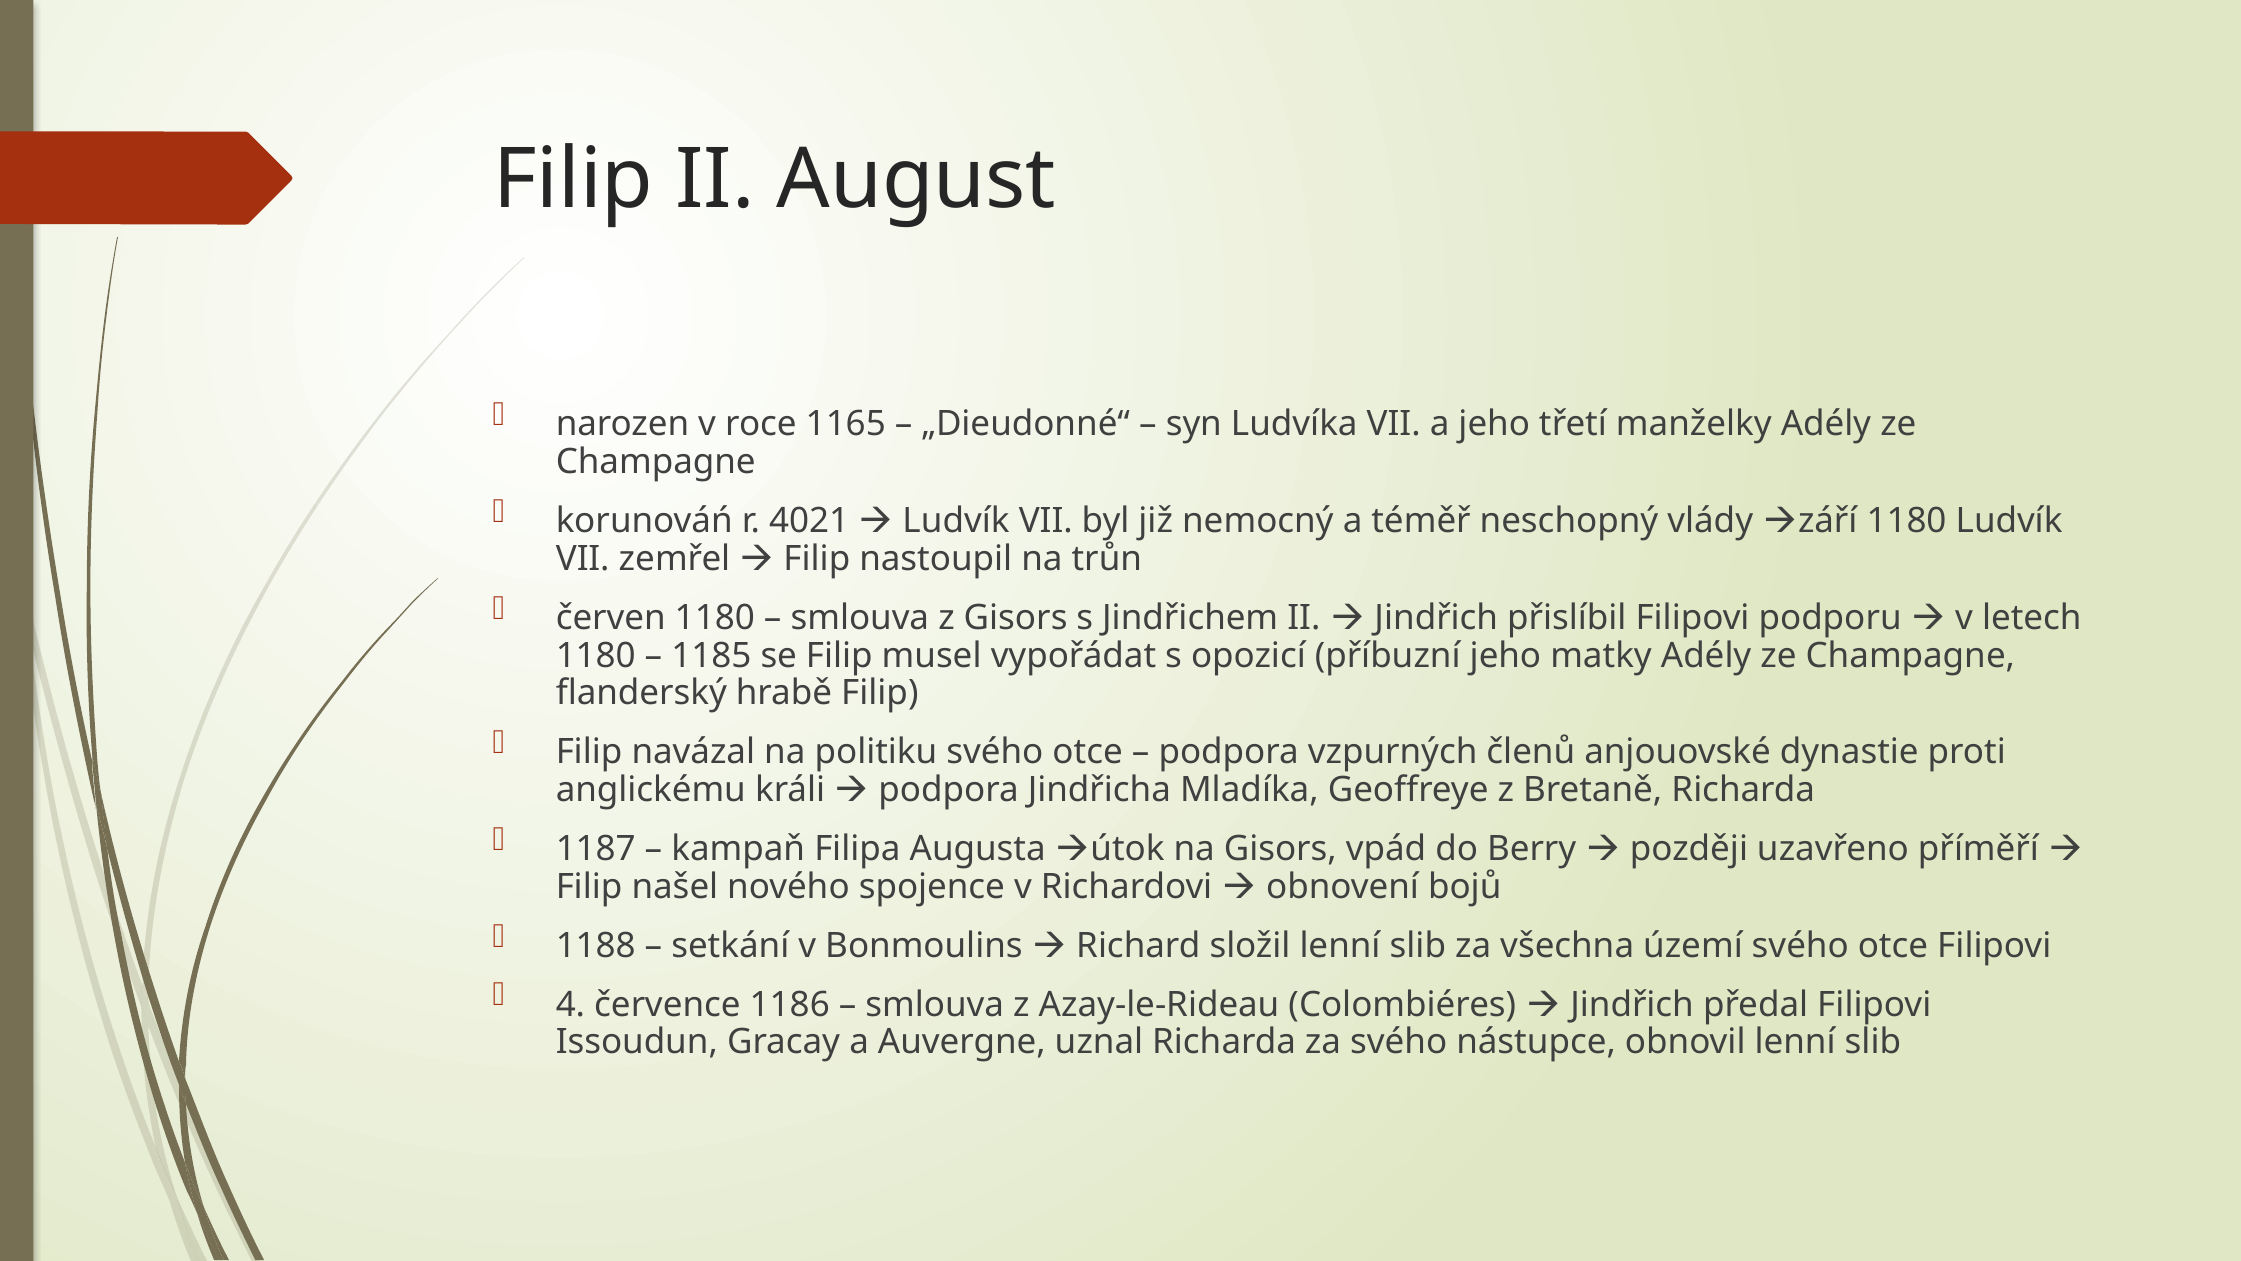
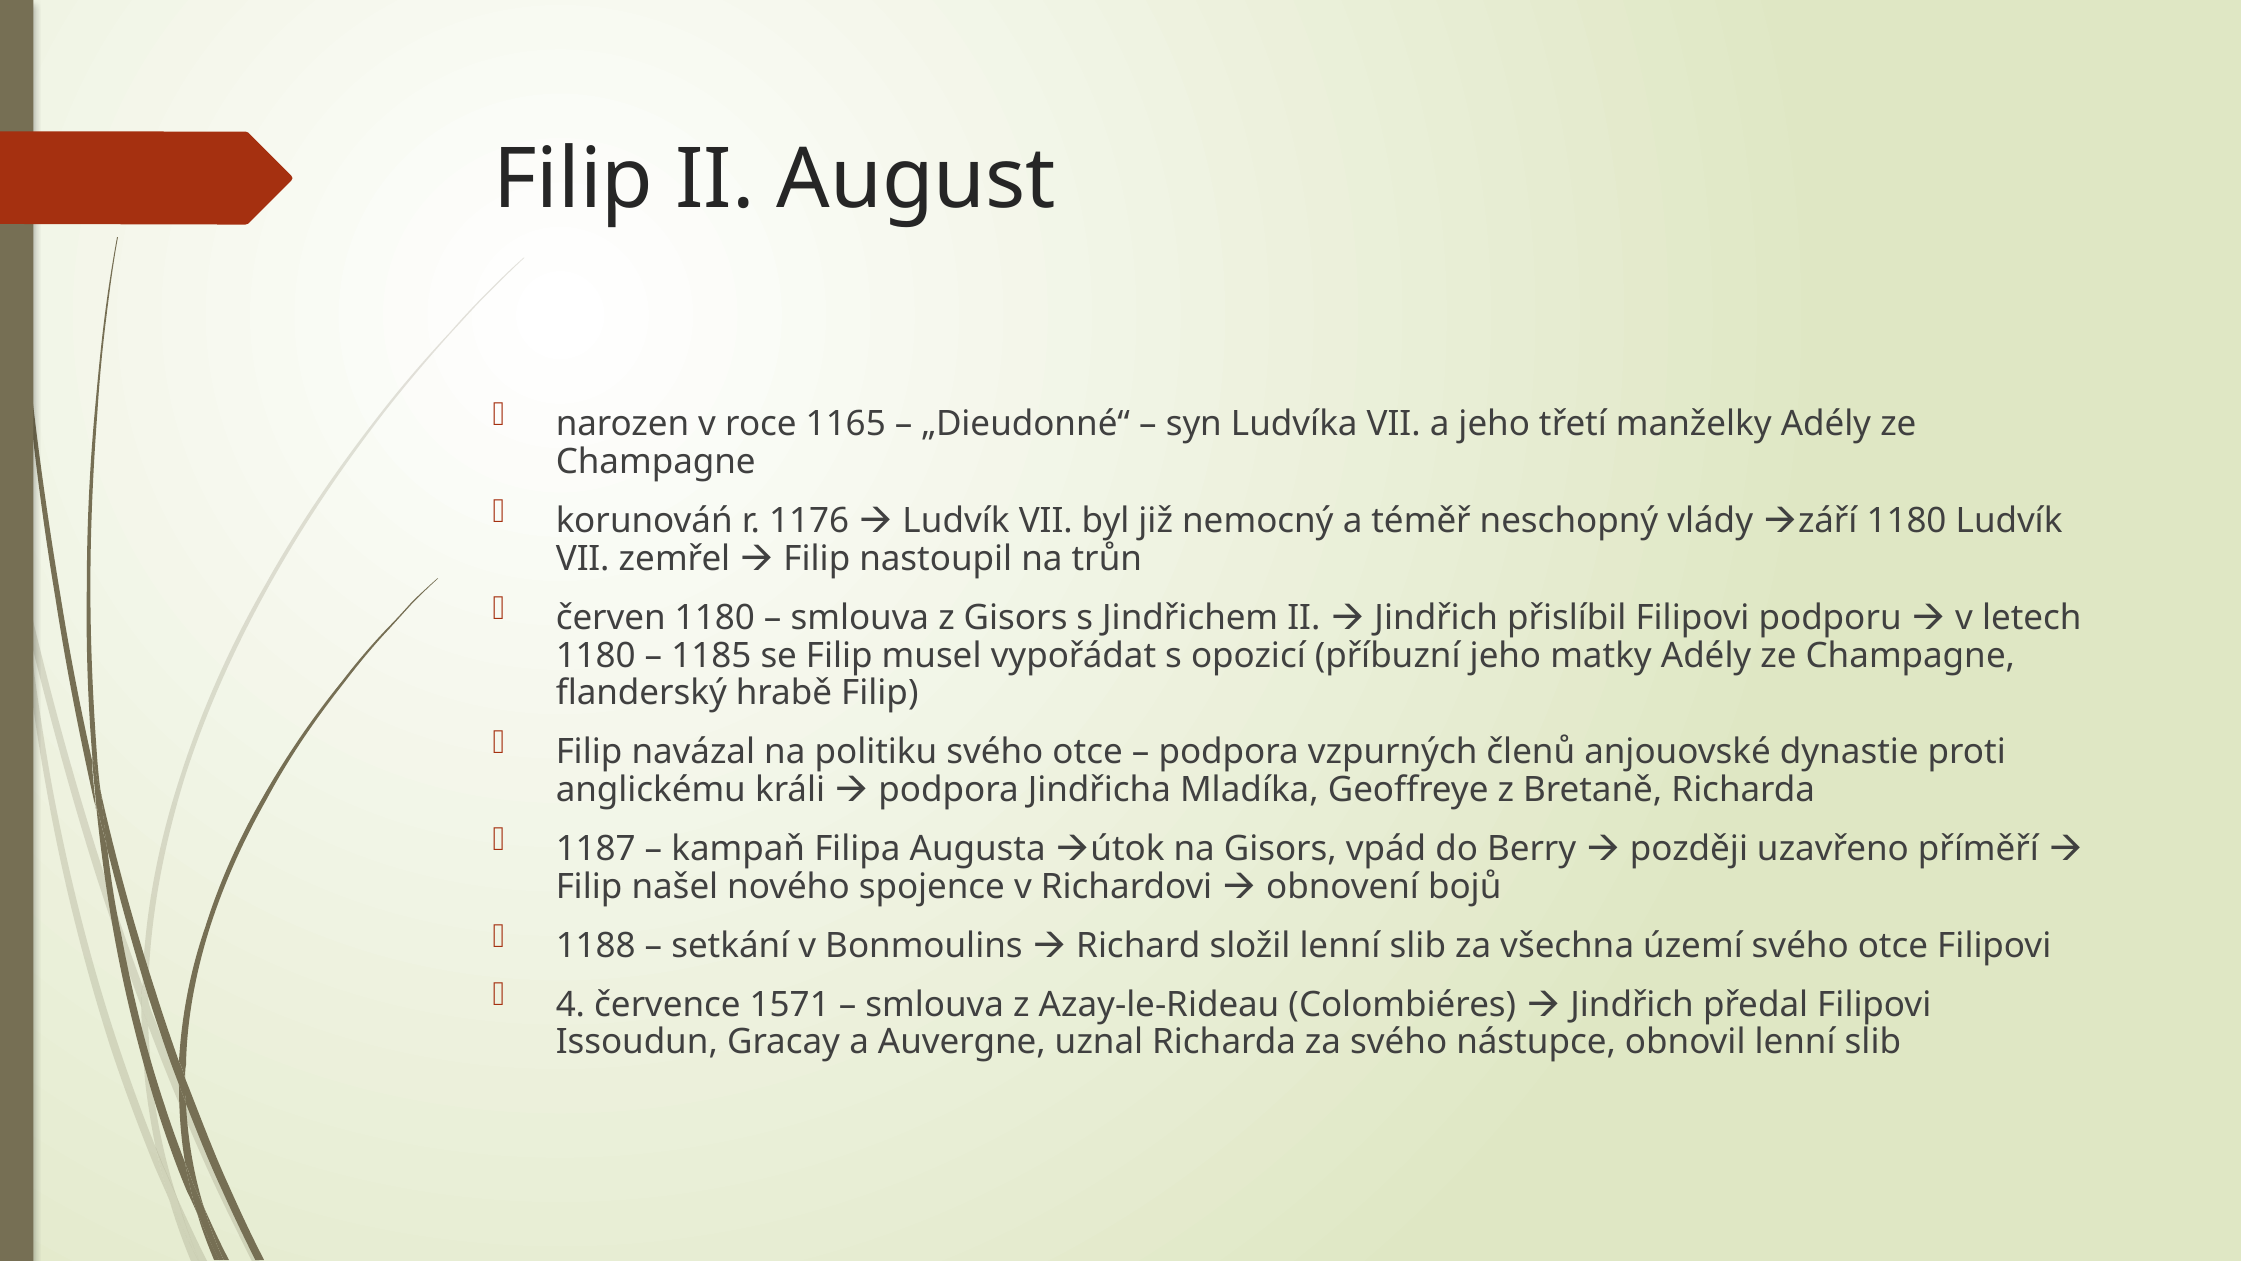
4021: 4021 -> 1176
1186: 1186 -> 1571
